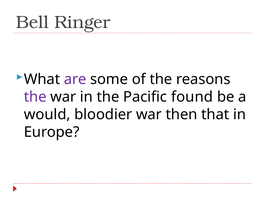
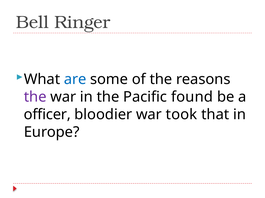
are colour: purple -> blue
would: would -> officer
then: then -> took
